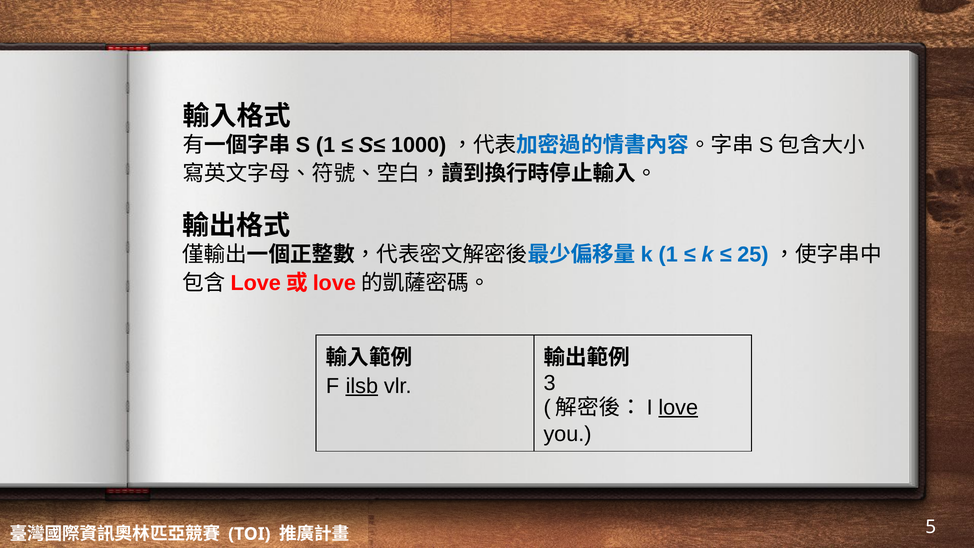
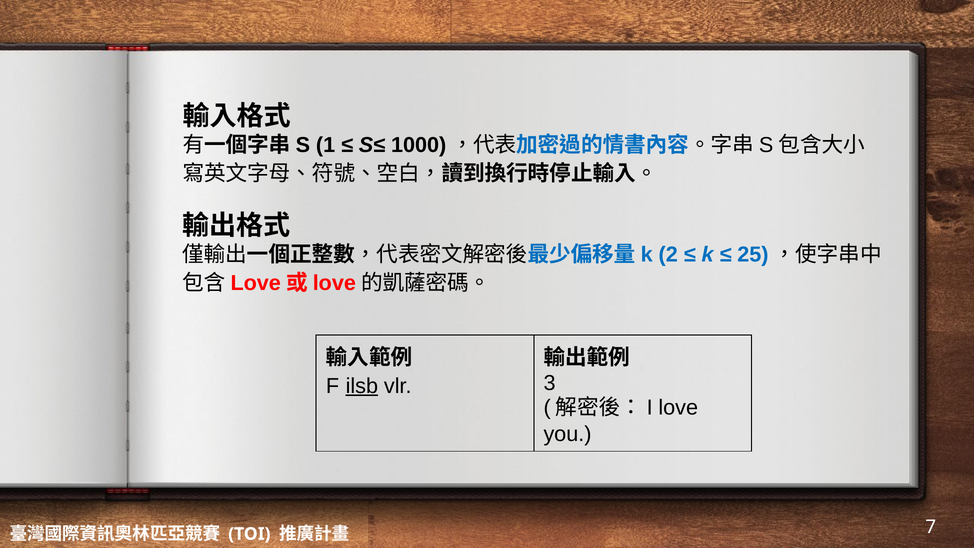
1 at (668, 255): 1 -> 2
love underline: present -> none
5: 5 -> 7
